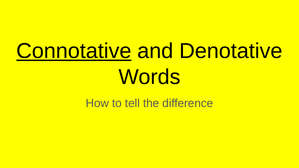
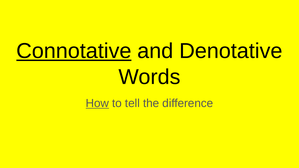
How underline: none -> present
